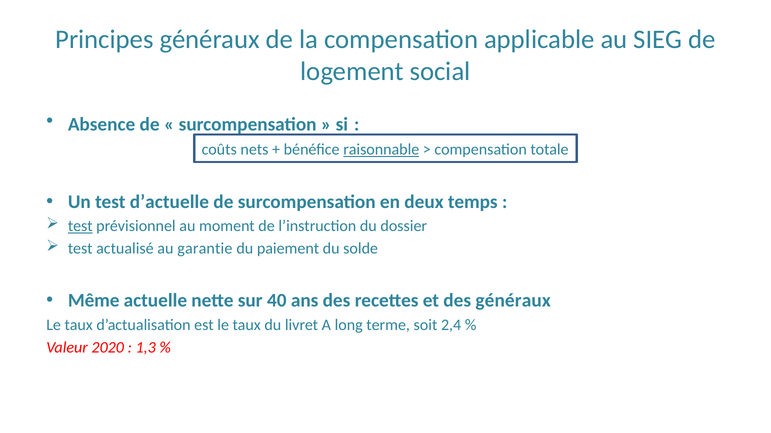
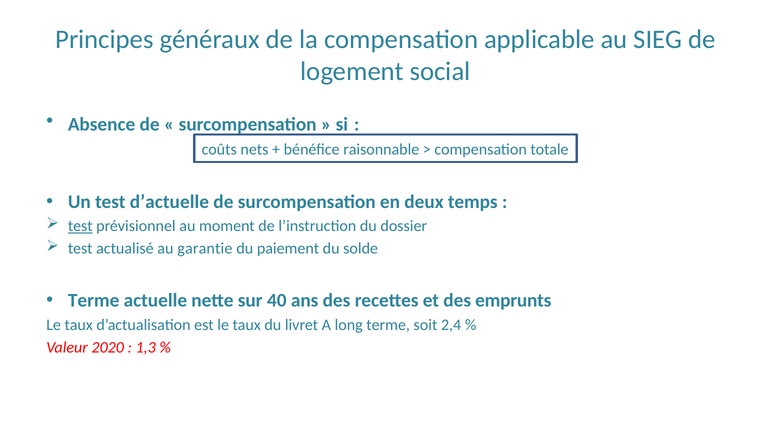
raisonnable underline: present -> none
Même at (94, 301): Même -> Terme
des généraux: généraux -> emprunts
